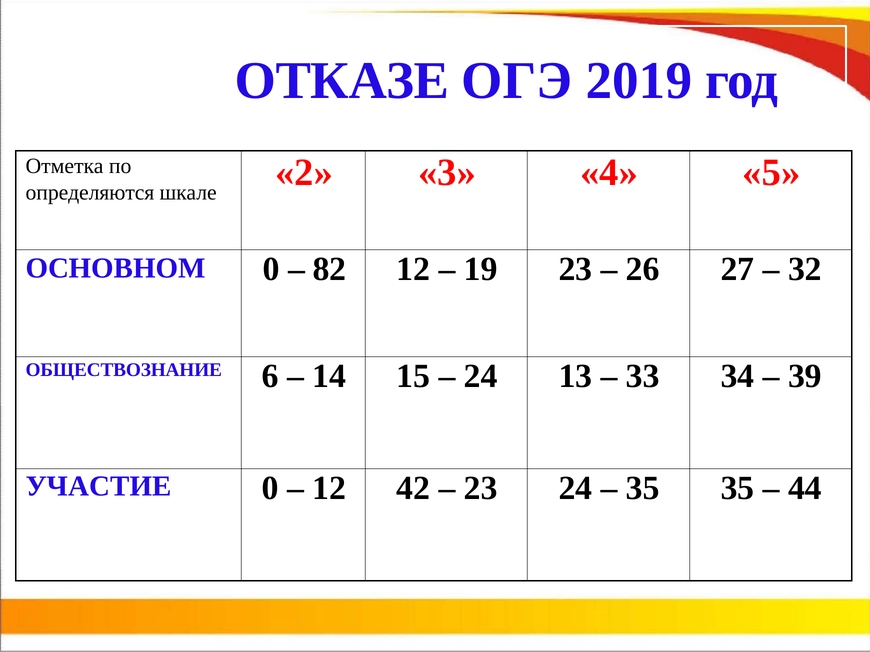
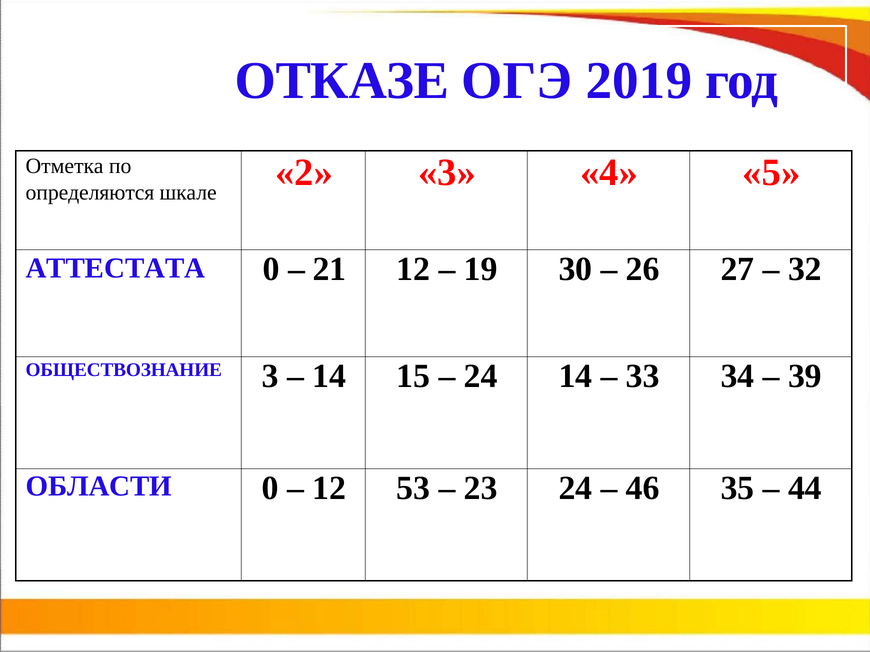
ОСНОВНОМ: ОСНОВНОМ -> АТТЕСТАТА
82: 82 -> 21
19 23: 23 -> 30
ОБЩЕСТВОЗНАНИЕ 6: 6 -> 3
24 13: 13 -> 14
УЧАСТИЕ: УЧАСТИЕ -> ОБЛАСТИ
42: 42 -> 53
35 at (643, 489): 35 -> 46
